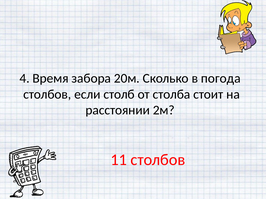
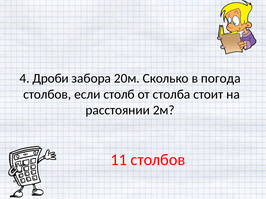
Время: Время -> Дроби
